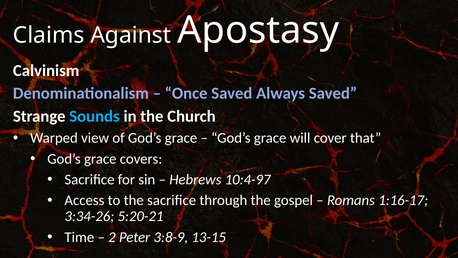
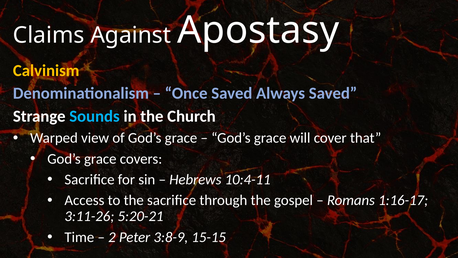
Calvinism colour: white -> yellow
10:4-97: 10:4-97 -> 10:4-11
3:34-26: 3:34-26 -> 3:11-26
13-15: 13-15 -> 15-15
